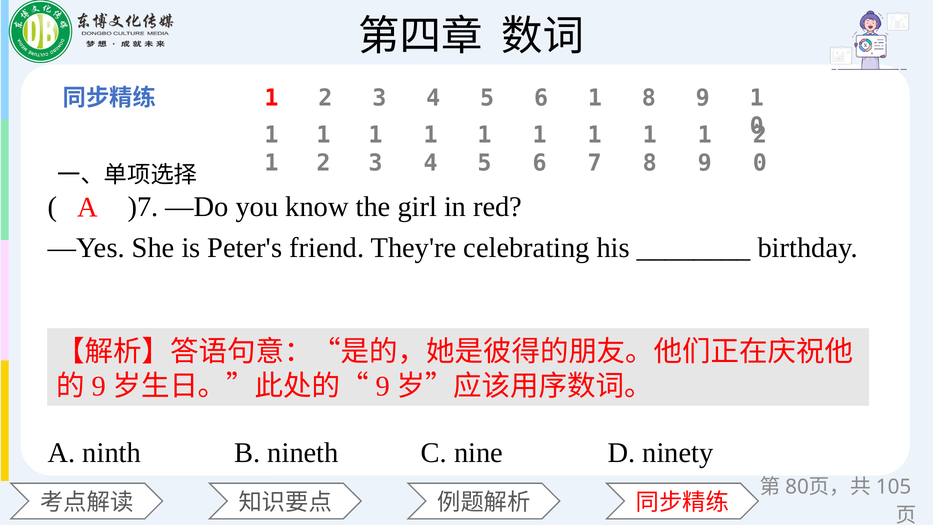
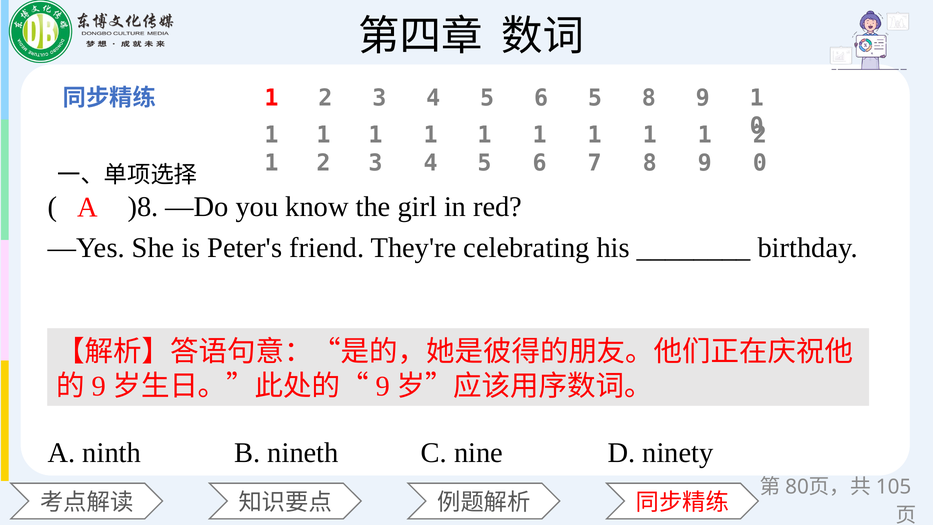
5 6 1: 1 -> 5
)7: )7 -> )8
